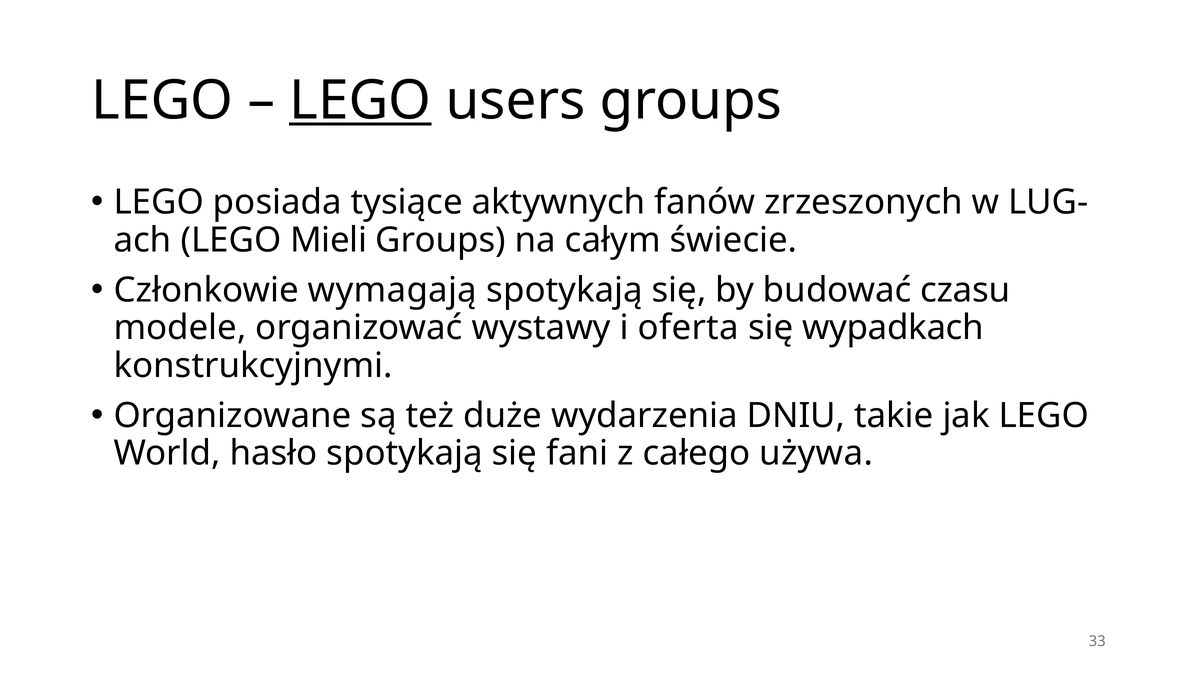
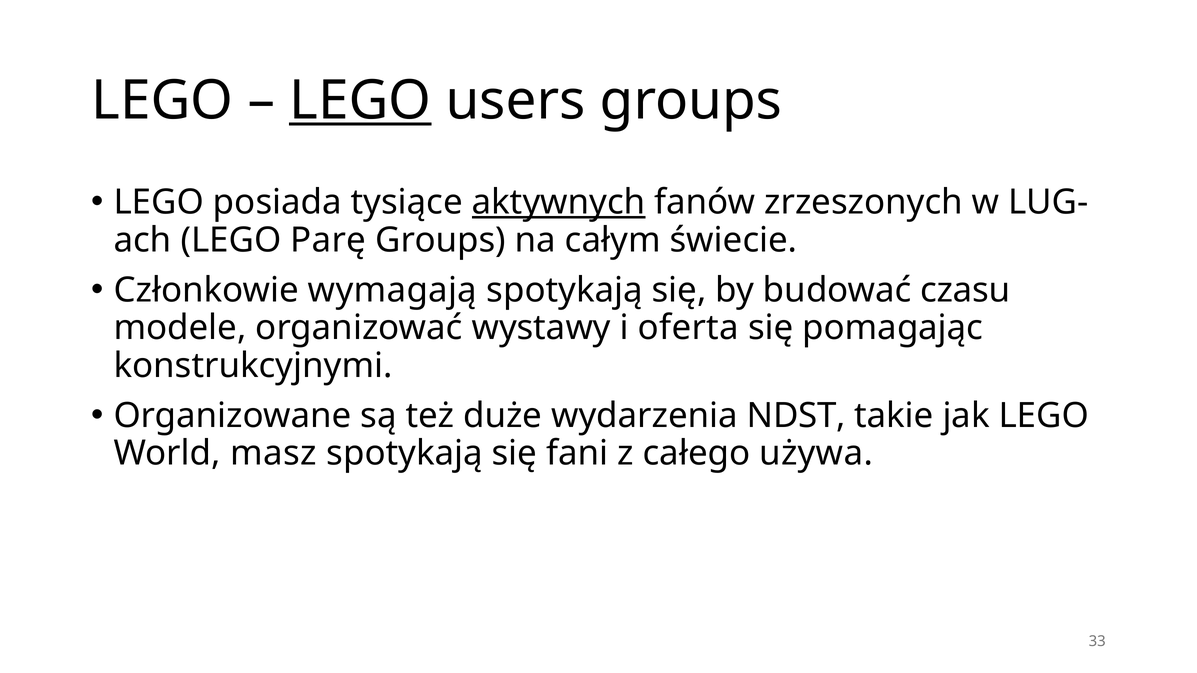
aktywnych underline: none -> present
Mieli: Mieli -> Parę
wypadkach: wypadkach -> pomagając
DNIU: DNIU -> NDST
hasło: hasło -> masz
